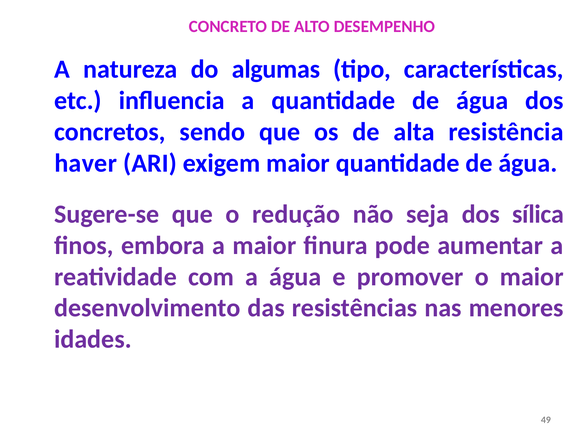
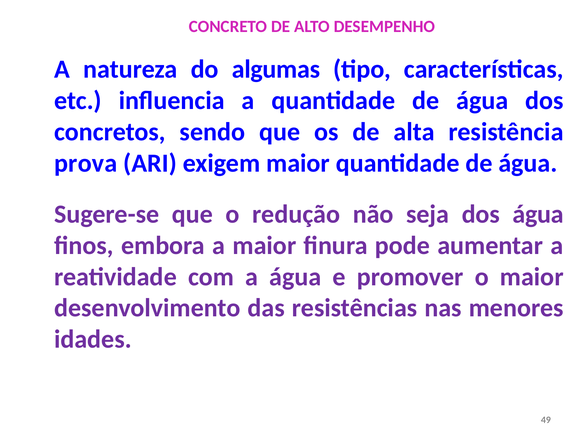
haver: haver -> prova
dos sílica: sílica -> água
